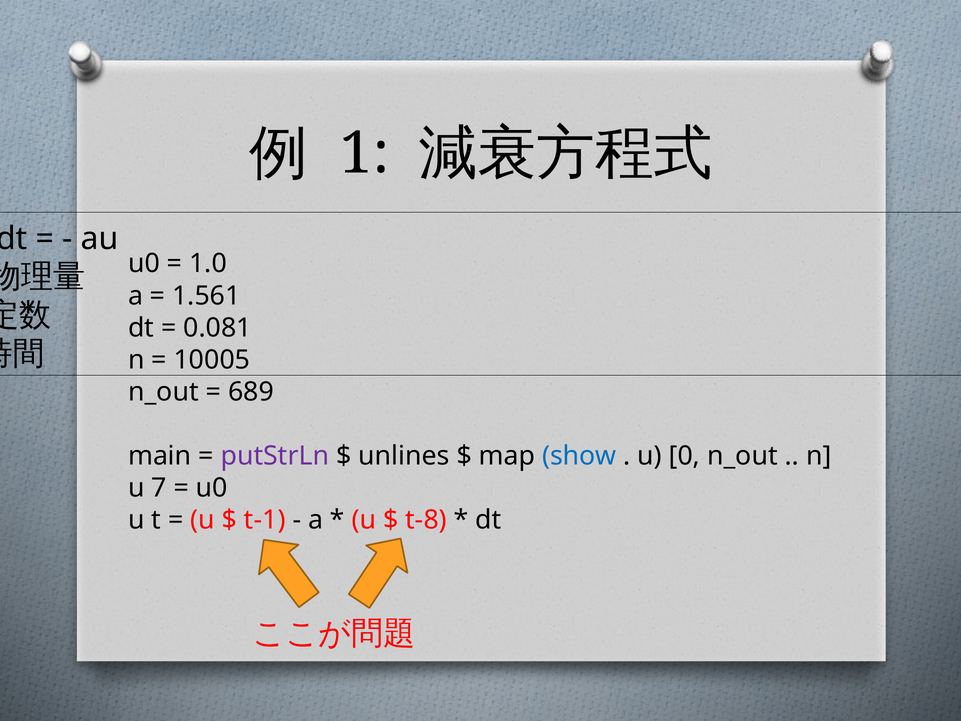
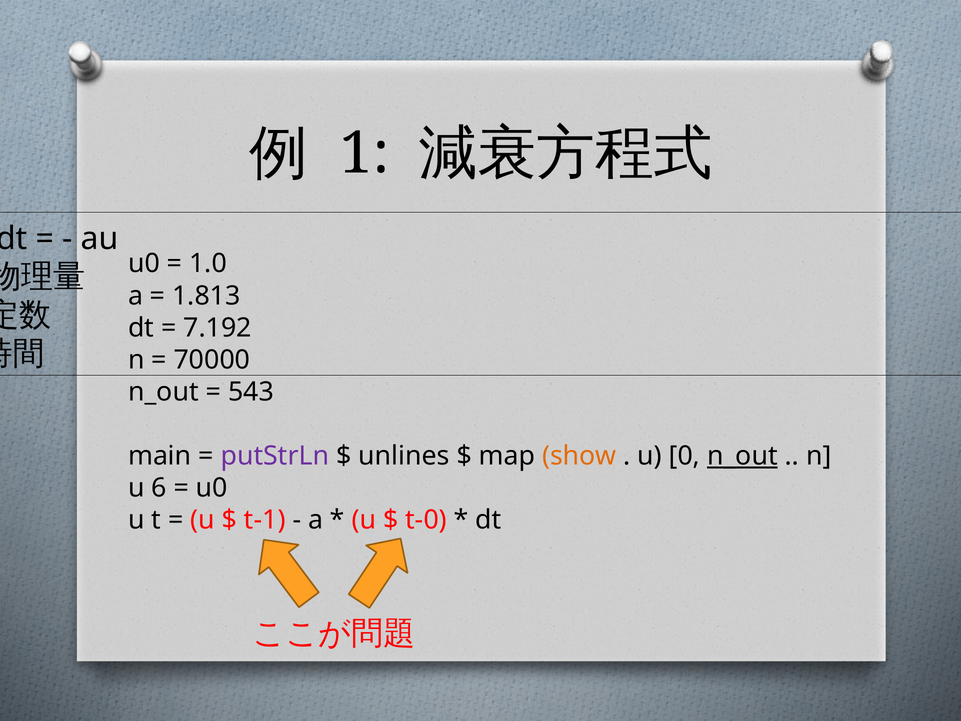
1.561: 1.561 -> 1.813
0.081: 0.081 -> 7.192
10005: 10005 -> 70000
689: 689 -> 543
show colour: blue -> orange
n_out at (742, 456) underline: none -> present
7: 7 -> 6
t-8: t-8 -> t-0
